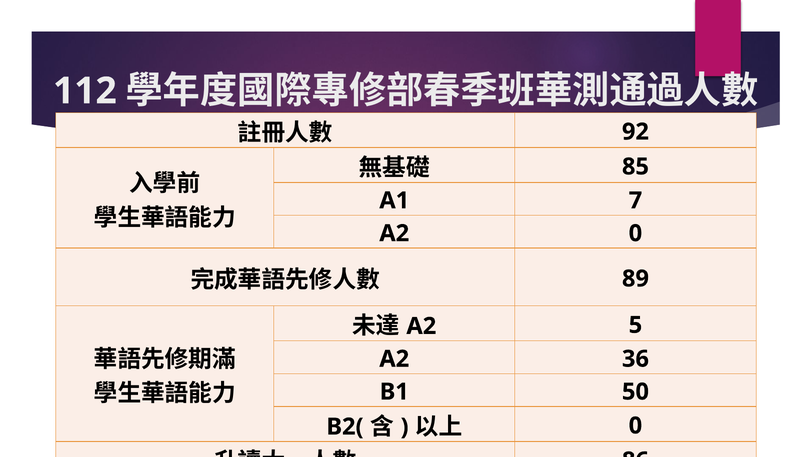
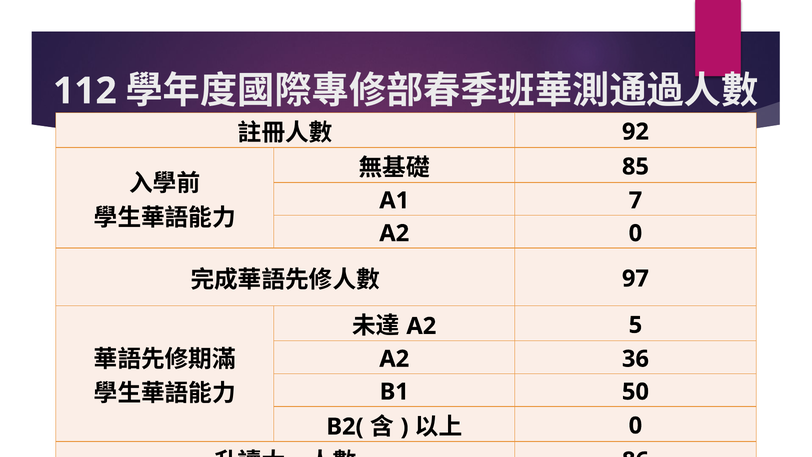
89: 89 -> 97
